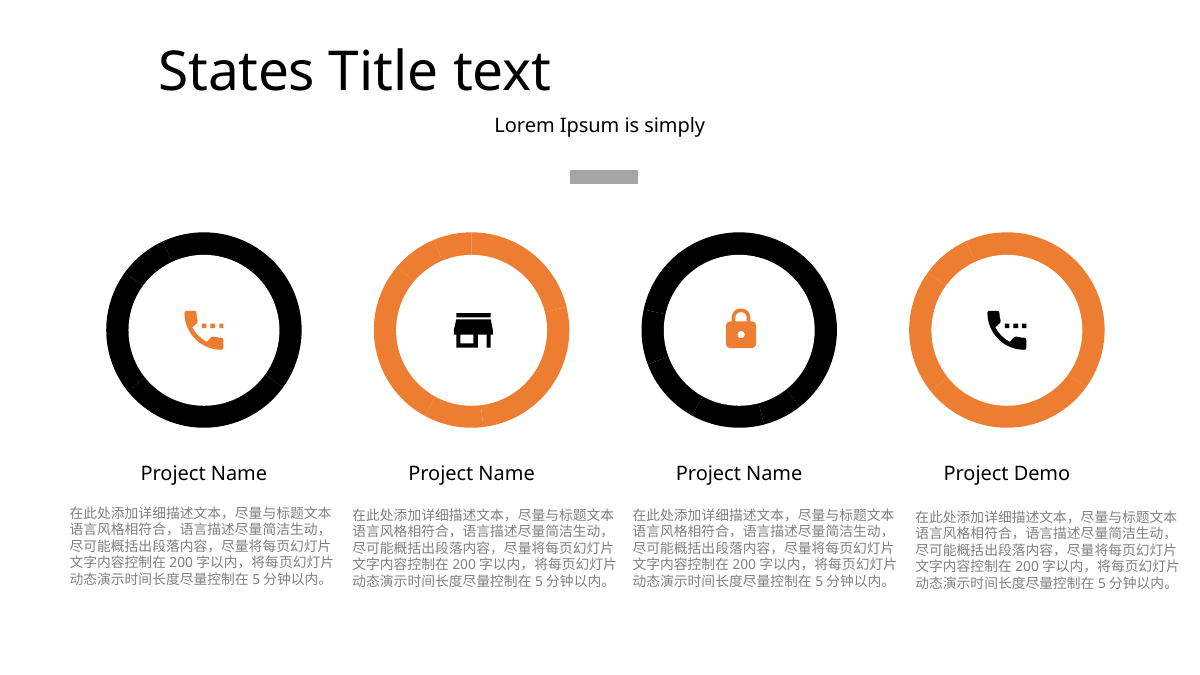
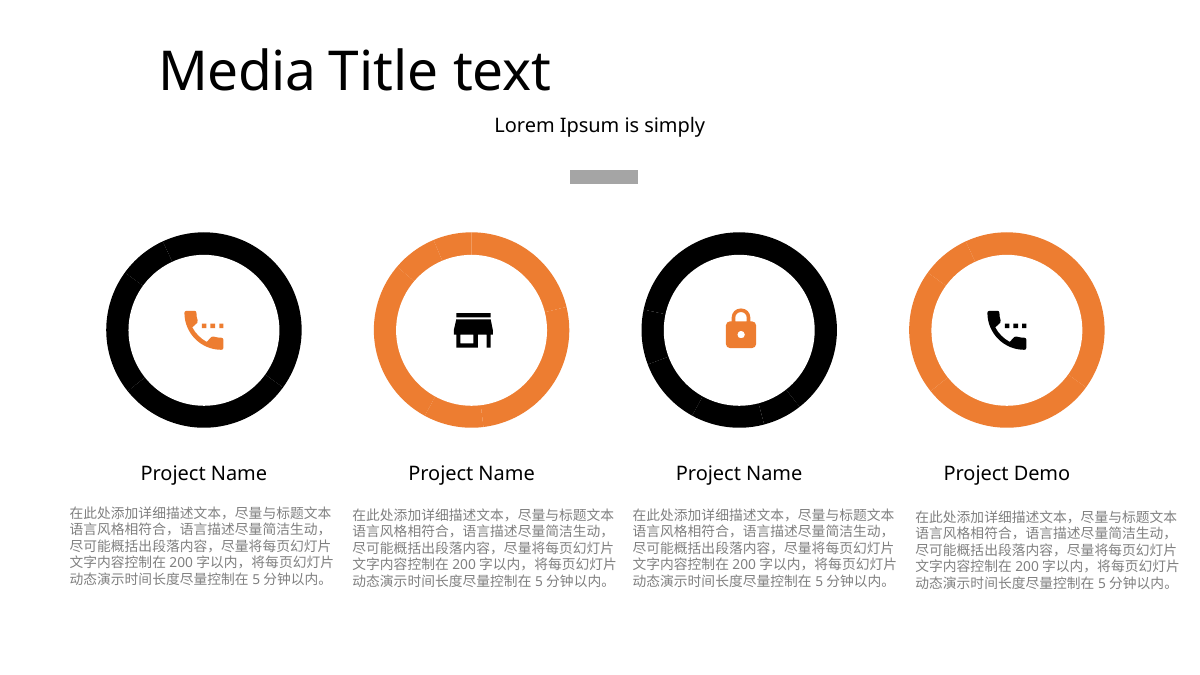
States: States -> Media
